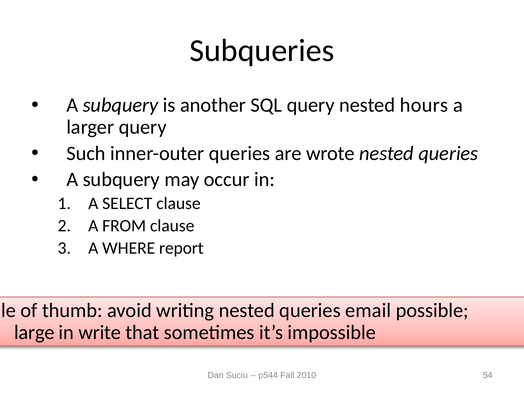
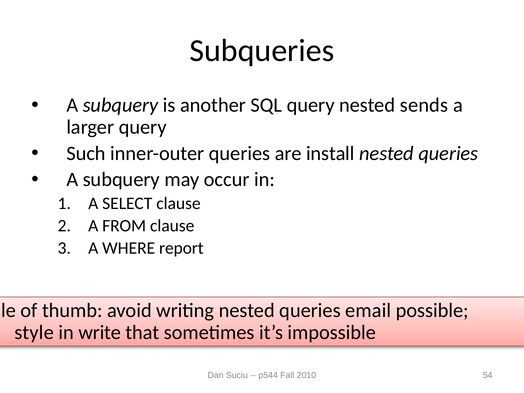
hours: hours -> sends
wrote: wrote -> install
large: large -> style
